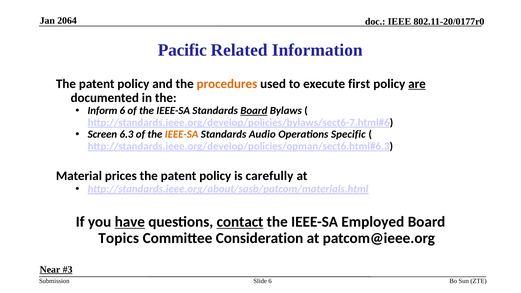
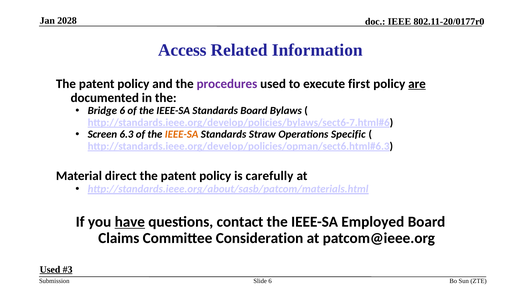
2064: 2064 -> 2028
Pacific: Pacific -> Access
procedures colour: orange -> purple
Inform: Inform -> Bridge
Board at (254, 111) underline: present -> none
Audio: Audio -> Straw
prices: prices -> direct
contact underline: present -> none
Topics: Topics -> Claims
Near at (50, 269): Near -> Used
